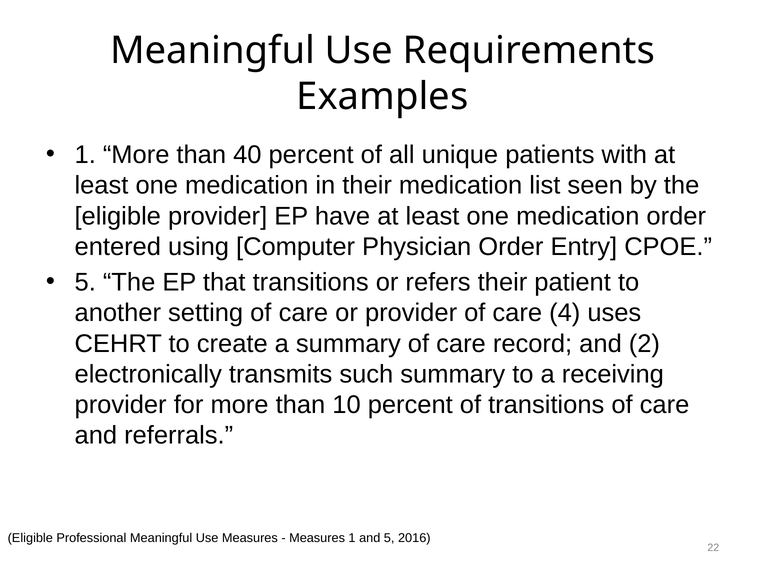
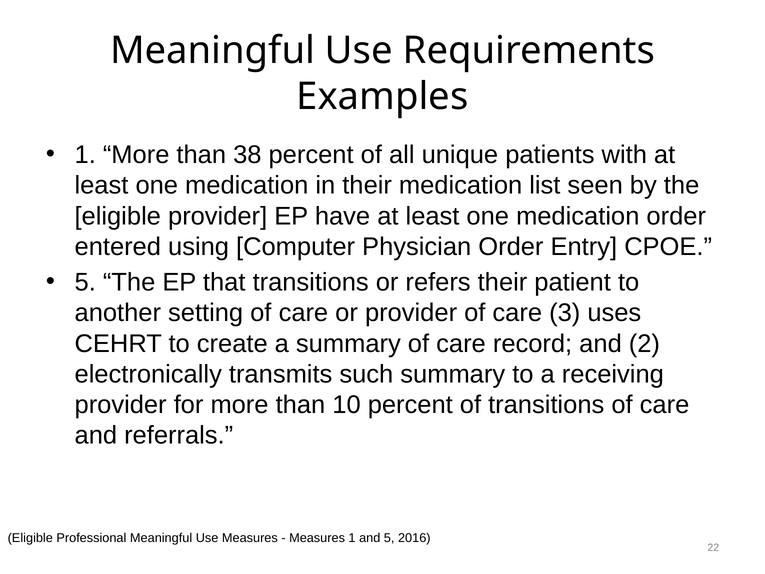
40: 40 -> 38
4: 4 -> 3
